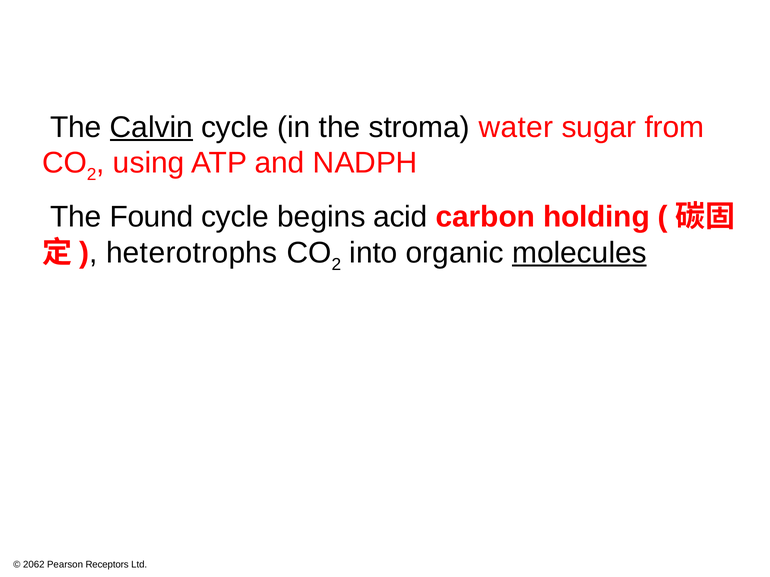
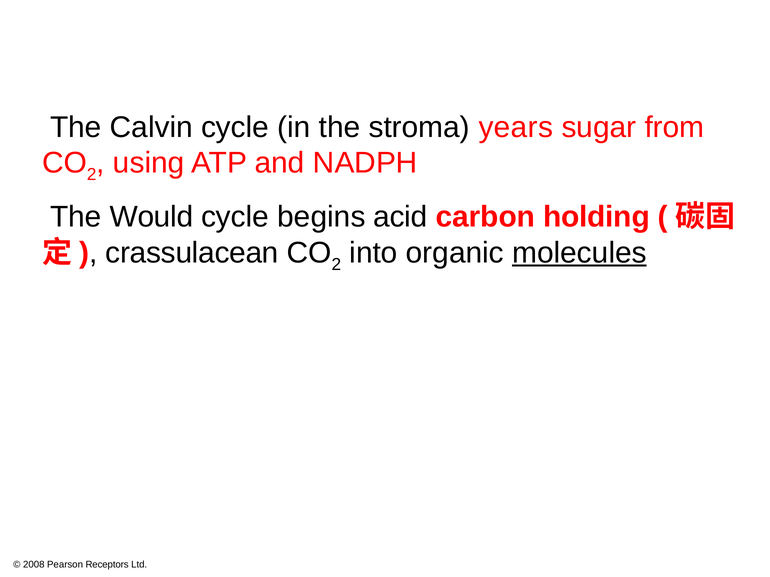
Calvin underline: present -> none
water: water -> years
Found: Found -> Would
heterotrophs: heterotrophs -> crassulacean
2062: 2062 -> 2008
